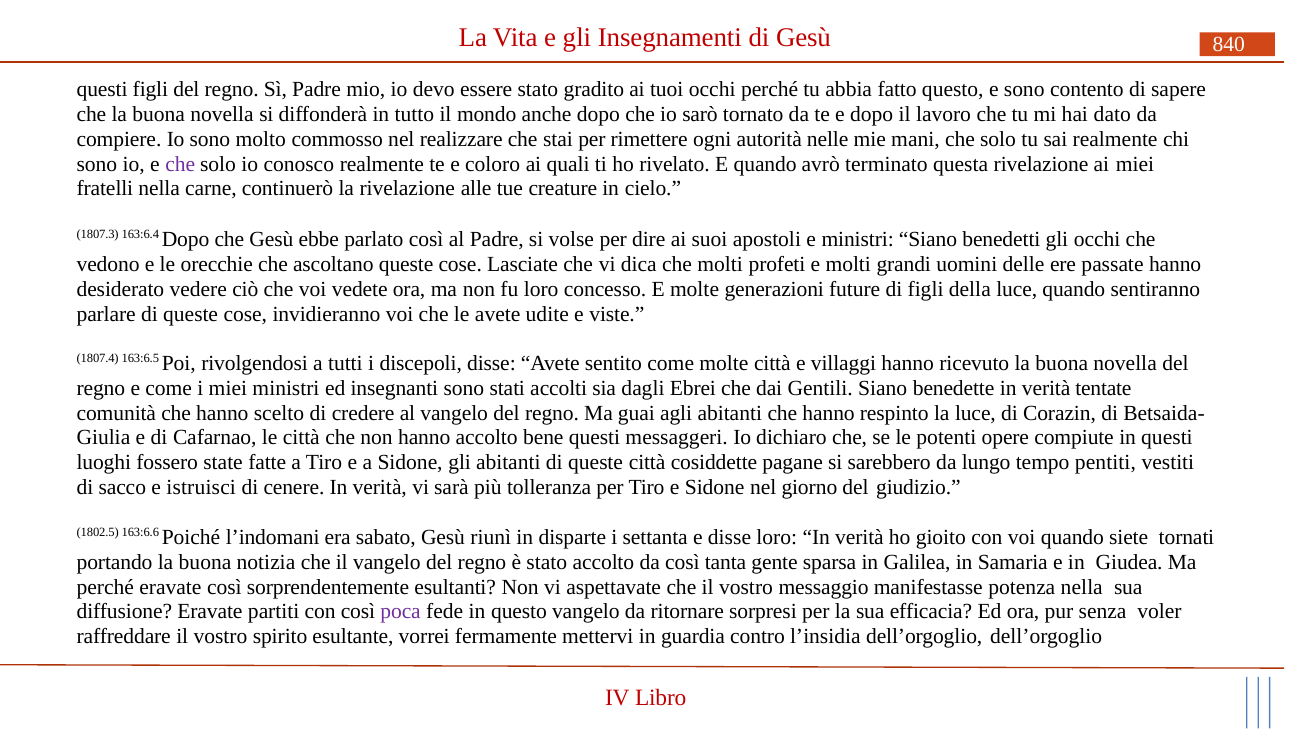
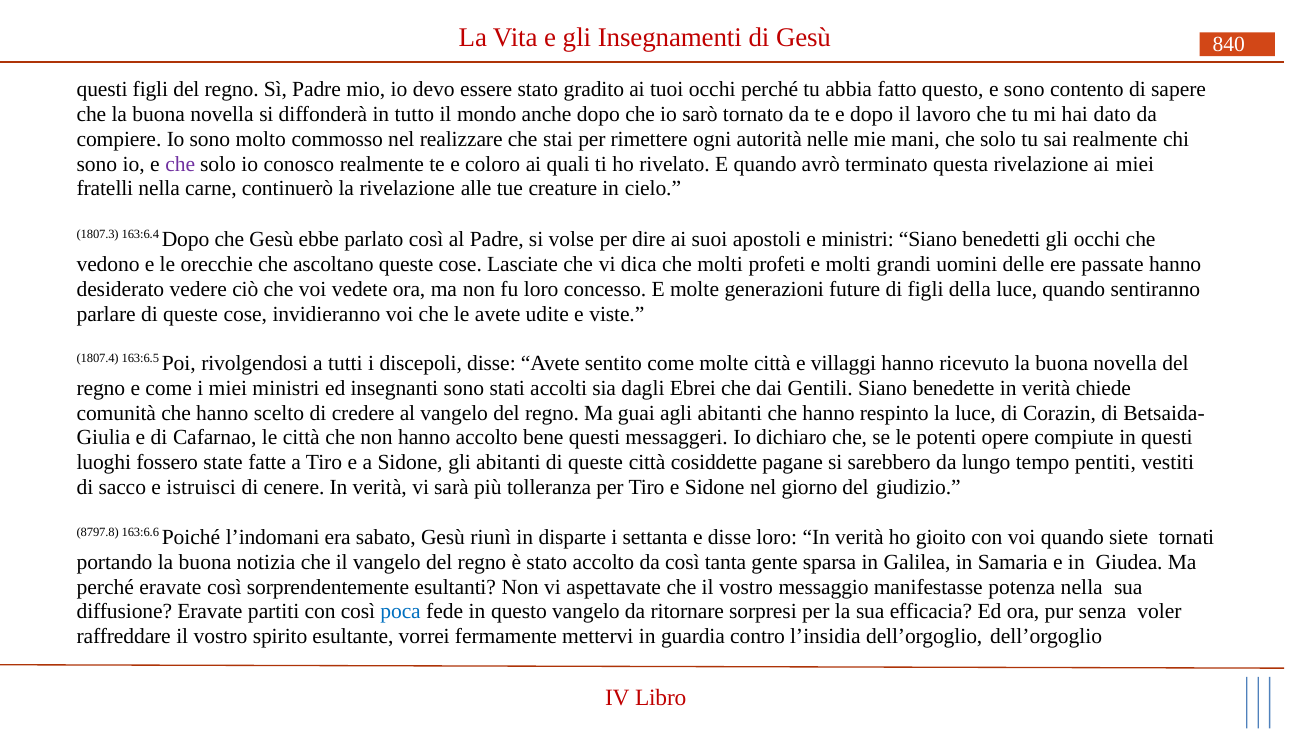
tentate: tentate -> chiede
1802.5: 1802.5 -> 8797.8
poca colour: purple -> blue
